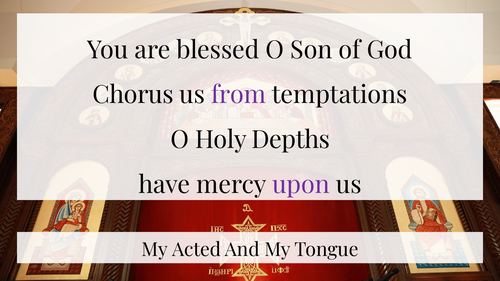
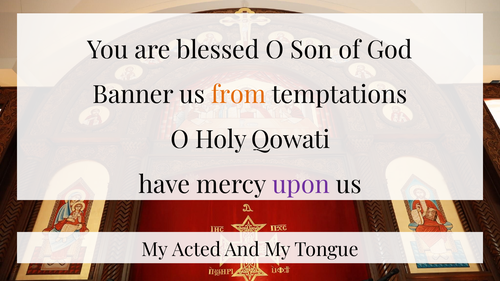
Chorus: Chorus -> Banner
from colour: purple -> orange
Depths: Depths -> Qowati
